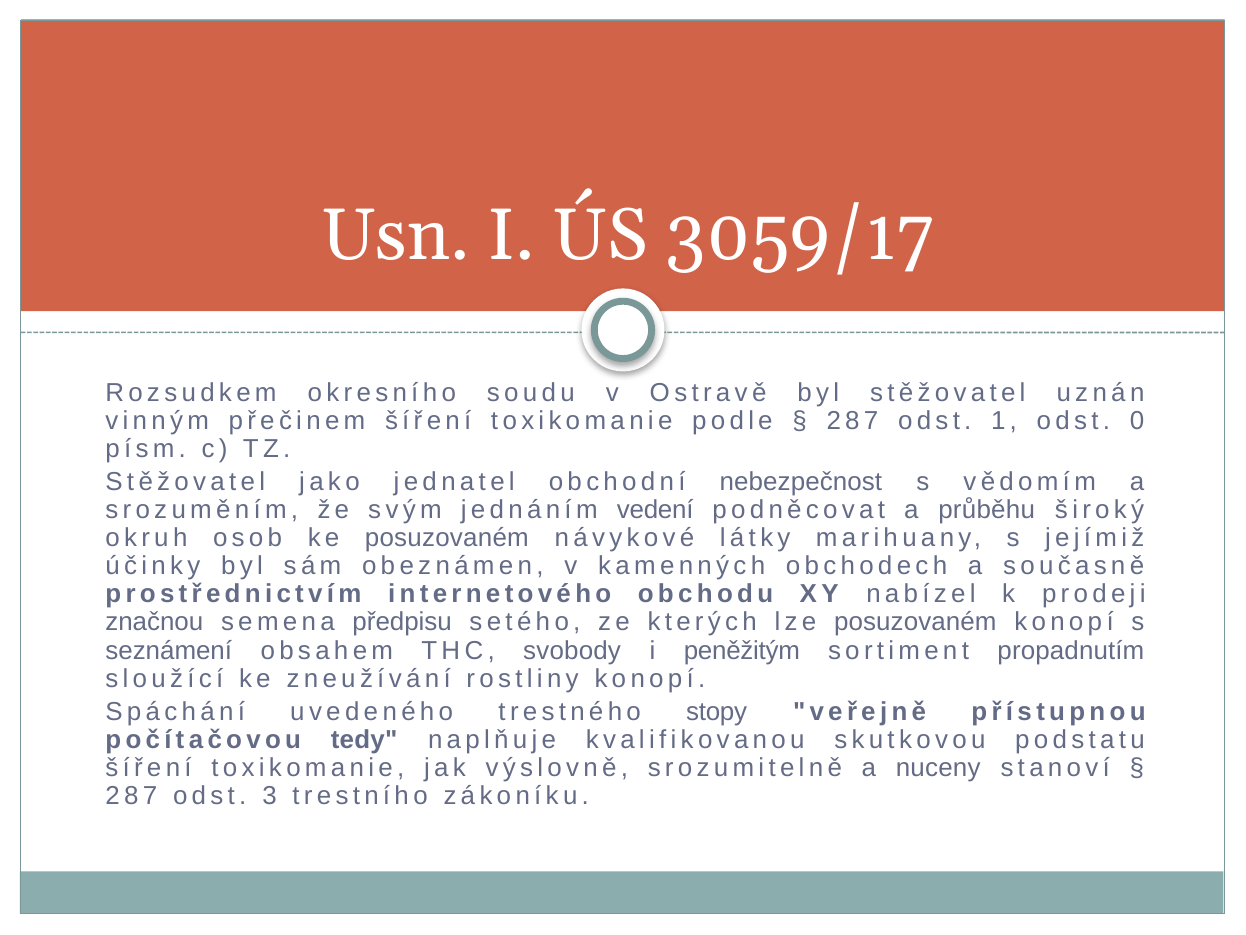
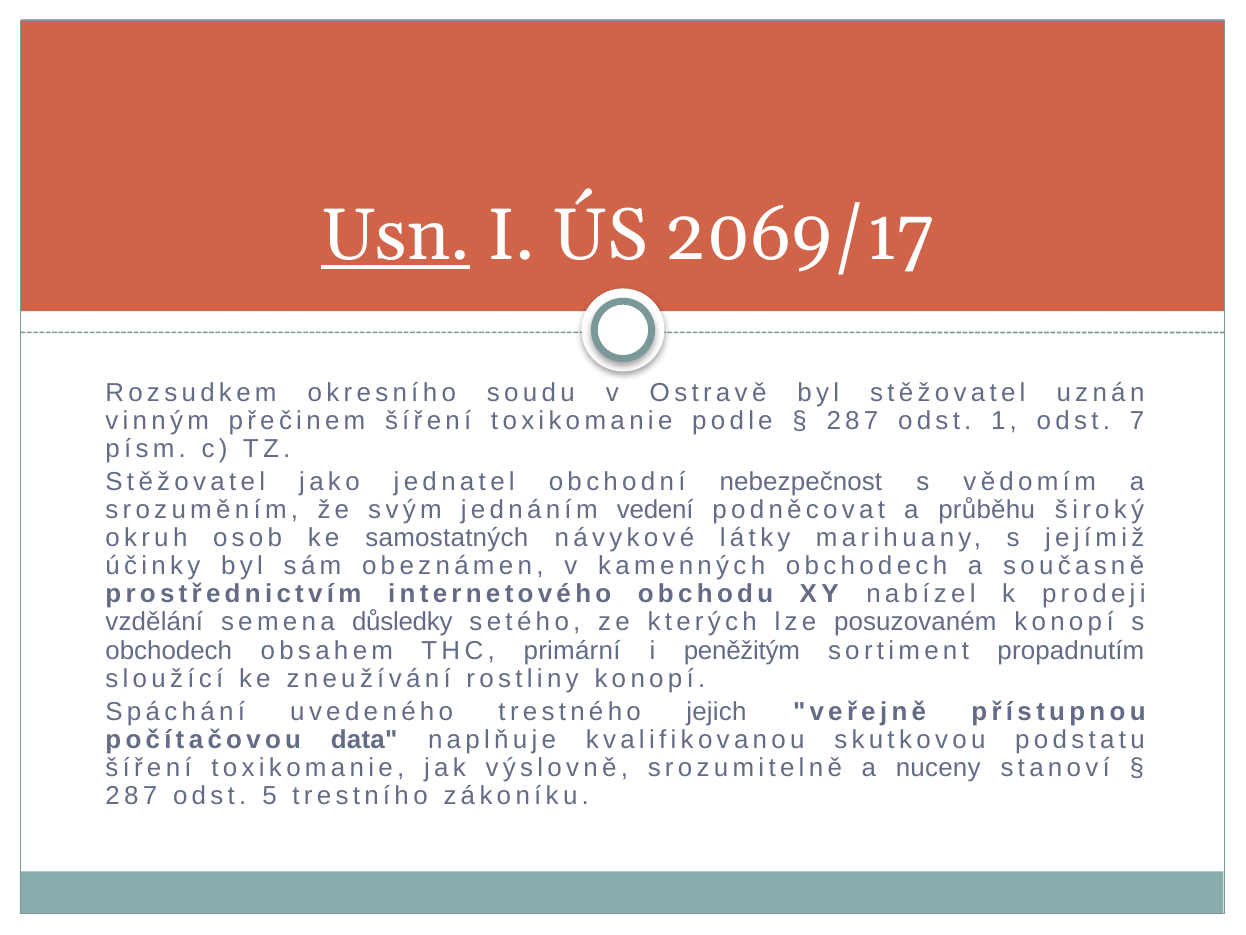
Usn underline: none -> present
3059/17: 3059/17 -> 2069/17
0: 0 -> 7
ke posuzovaném: posuzovaném -> samostatných
značnou: značnou -> vzdělání
předpisu: předpisu -> důsledky
seznámení at (169, 650): seznámení -> obchodech
svobody: svobody -> primární
stopy: stopy -> jejich
tedy: tedy -> data
3: 3 -> 5
